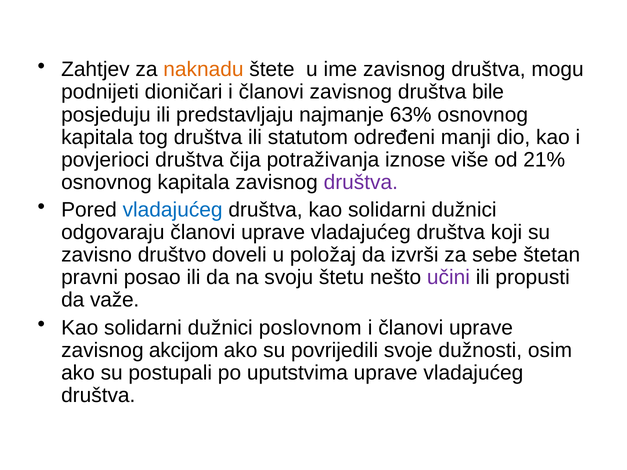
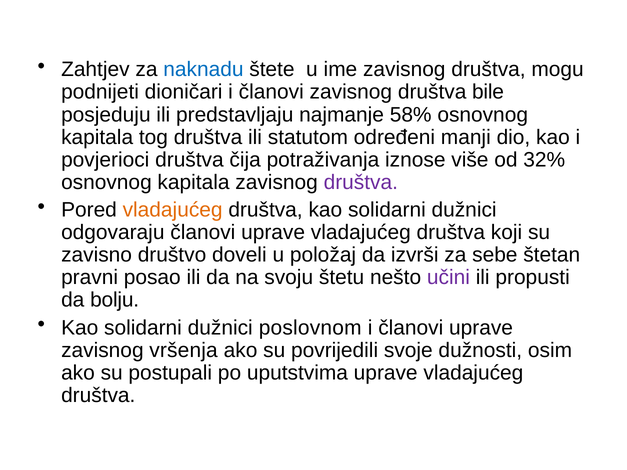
naknadu colour: orange -> blue
63%: 63% -> 58%
21%: 21% -> 32%
vladajućeg at (173, 210) colour: blue -> orange
važe: važe -> bolju
akcijom: akcijom -> vršenja
